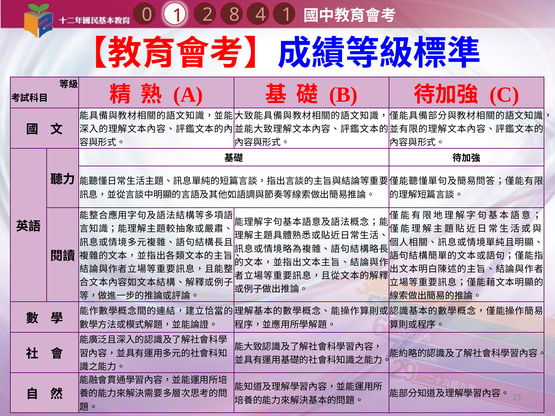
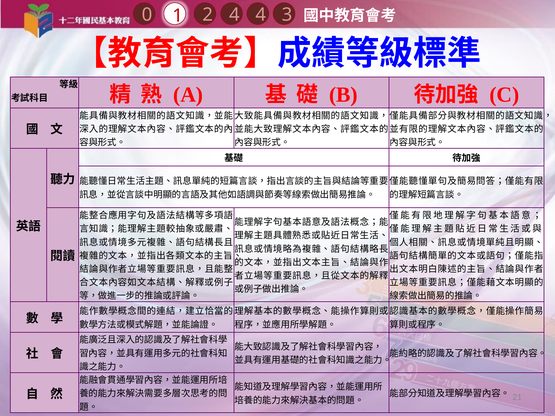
4 1: 1 -> 3
1 8: 8 -> 4
